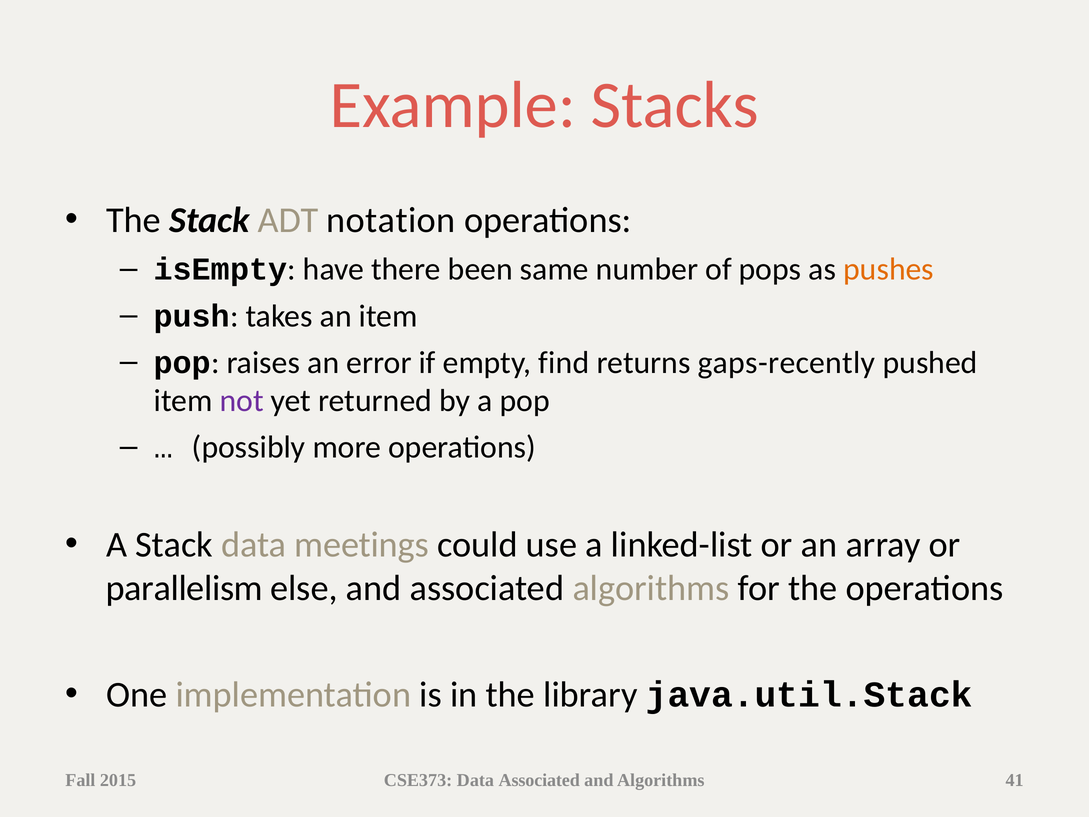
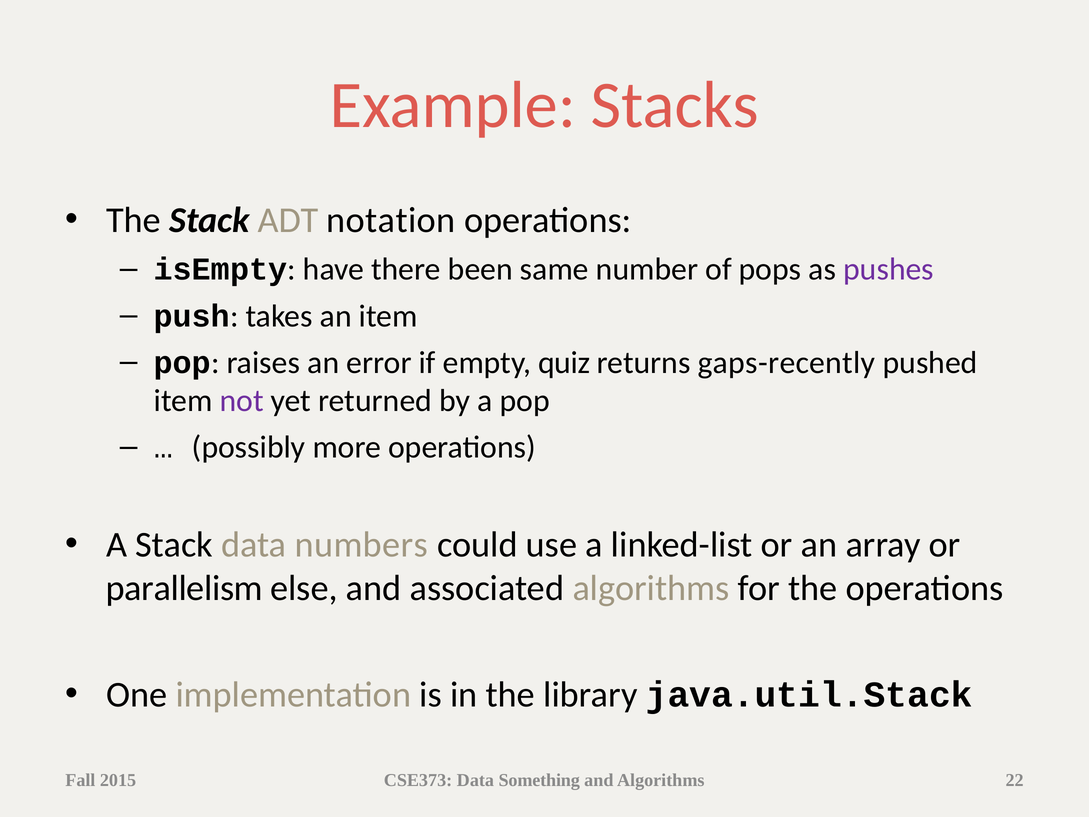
pushes colour: orange -> purple
find: find -> quiz
meetings: meetings -> numbers
Data Associated: Associated -> Something
41: 41 -> 22
